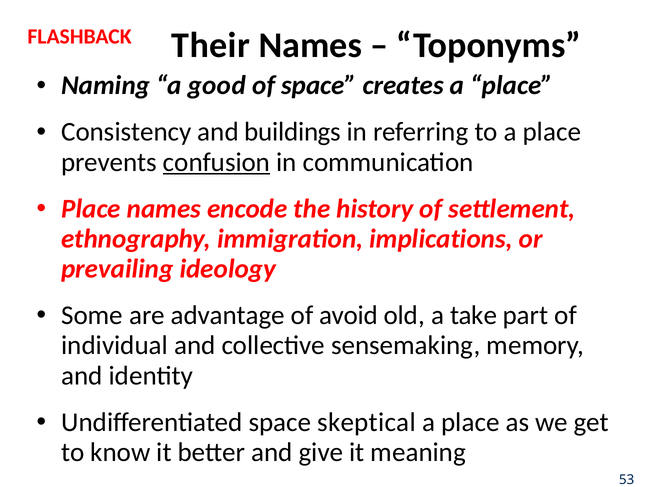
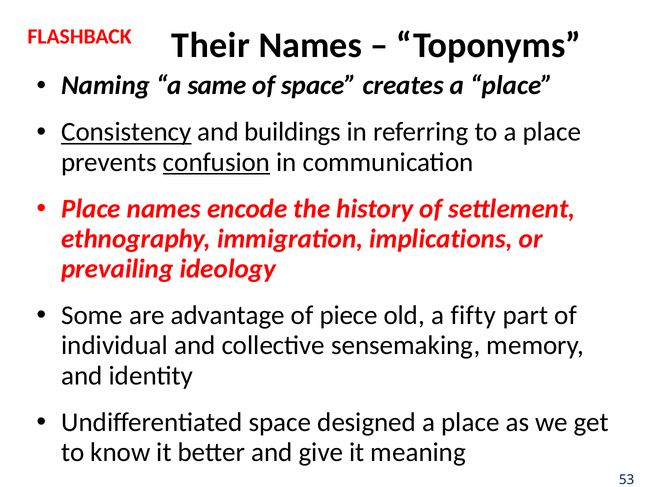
good: good -> same
Consistency underline: none -> present
avoid: avoid -> piece
take: take -> fifty
skeptical: skeptical -> designed
